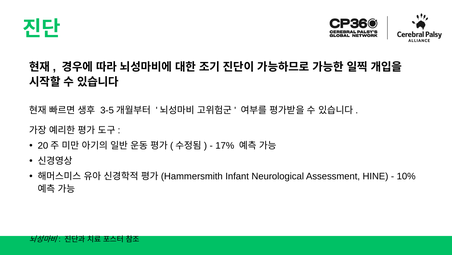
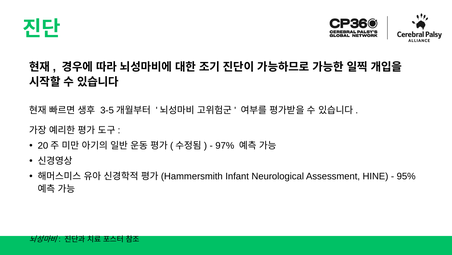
17%: 17% -> 97%
10%: 10% -> 95%
